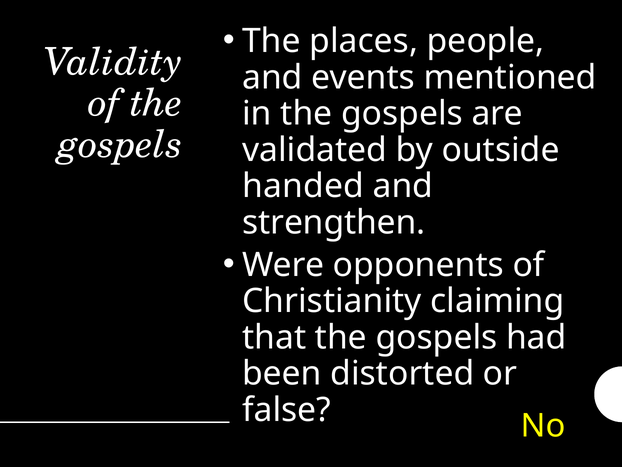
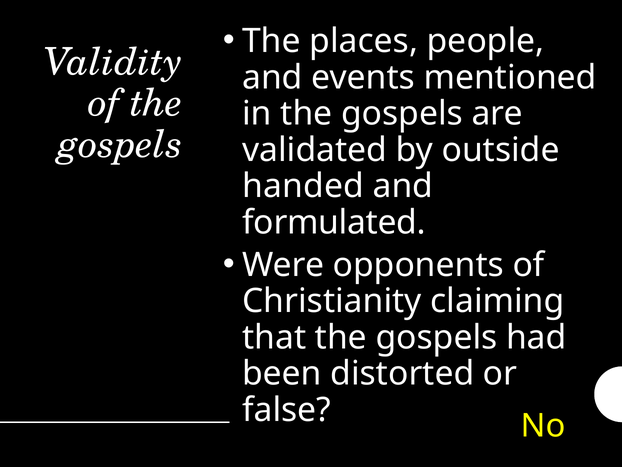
strengthen: strengthen -> formulated
